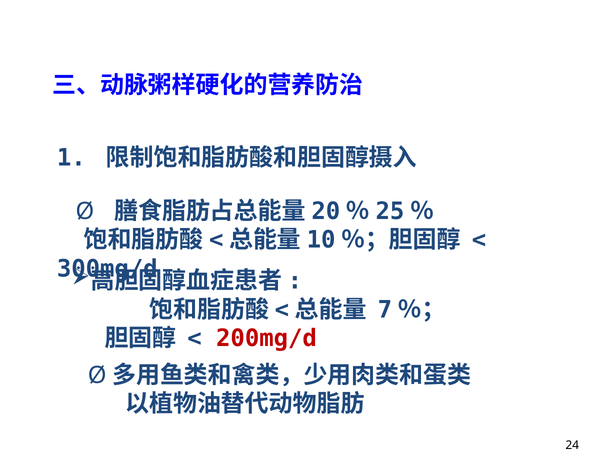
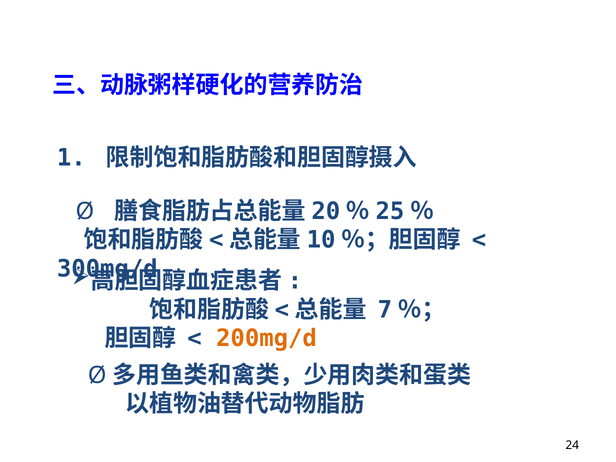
200mg/d colour: red -> orange
